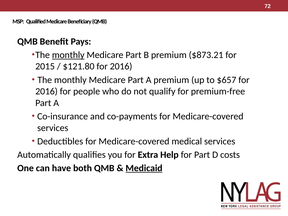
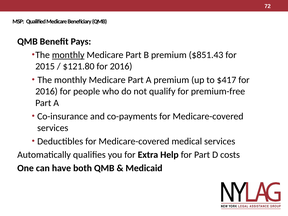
$873.21: $873.21 -> $851.43
$657: $657 -> $417
Medicaid underline: present -> none
